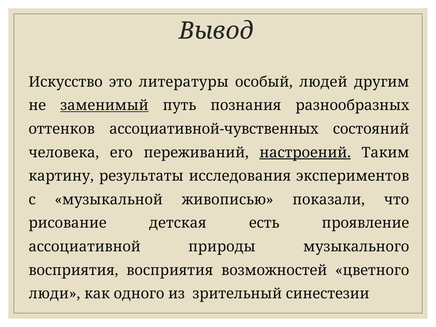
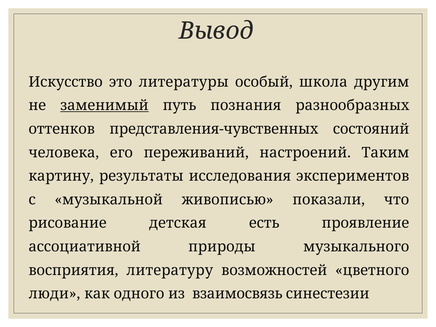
людей: людей -> школа
ассоциативной-чувственных: ассоциативной-чувственных -> представления-чувственных
настроений underline: present -> none
восприятия восприятия: восприятия -> литературу
зрительный: зрительный -> взаимосвязь
